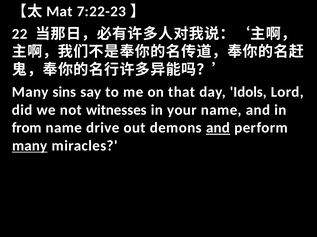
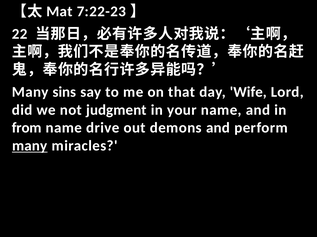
Idols: Idols -> Wife
witnesses: witnesses -> judgment
and at (218, 128) underline: present -> none
